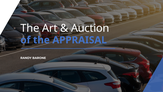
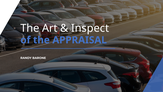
Auction: Auction -> Inspect
